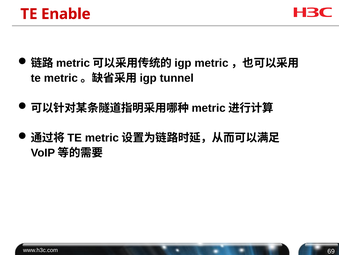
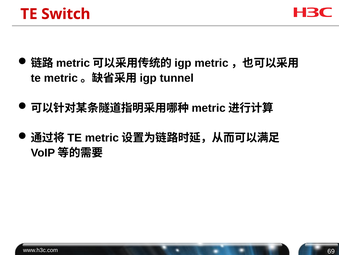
Enable: Enable -> Switch
